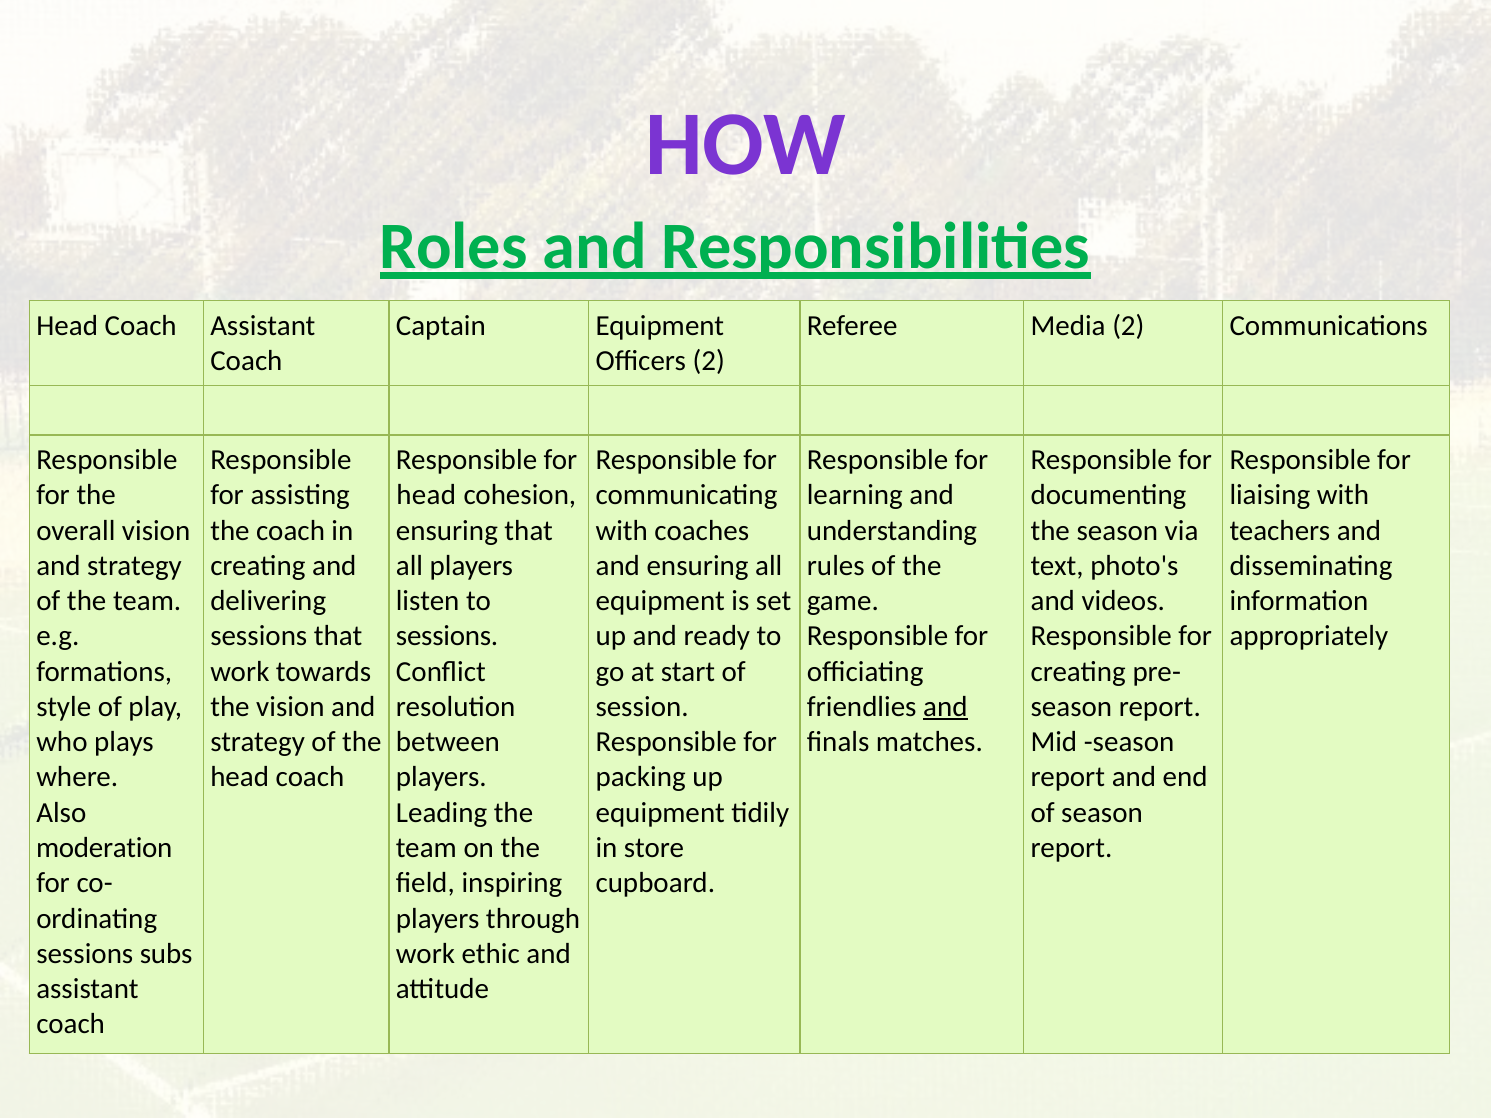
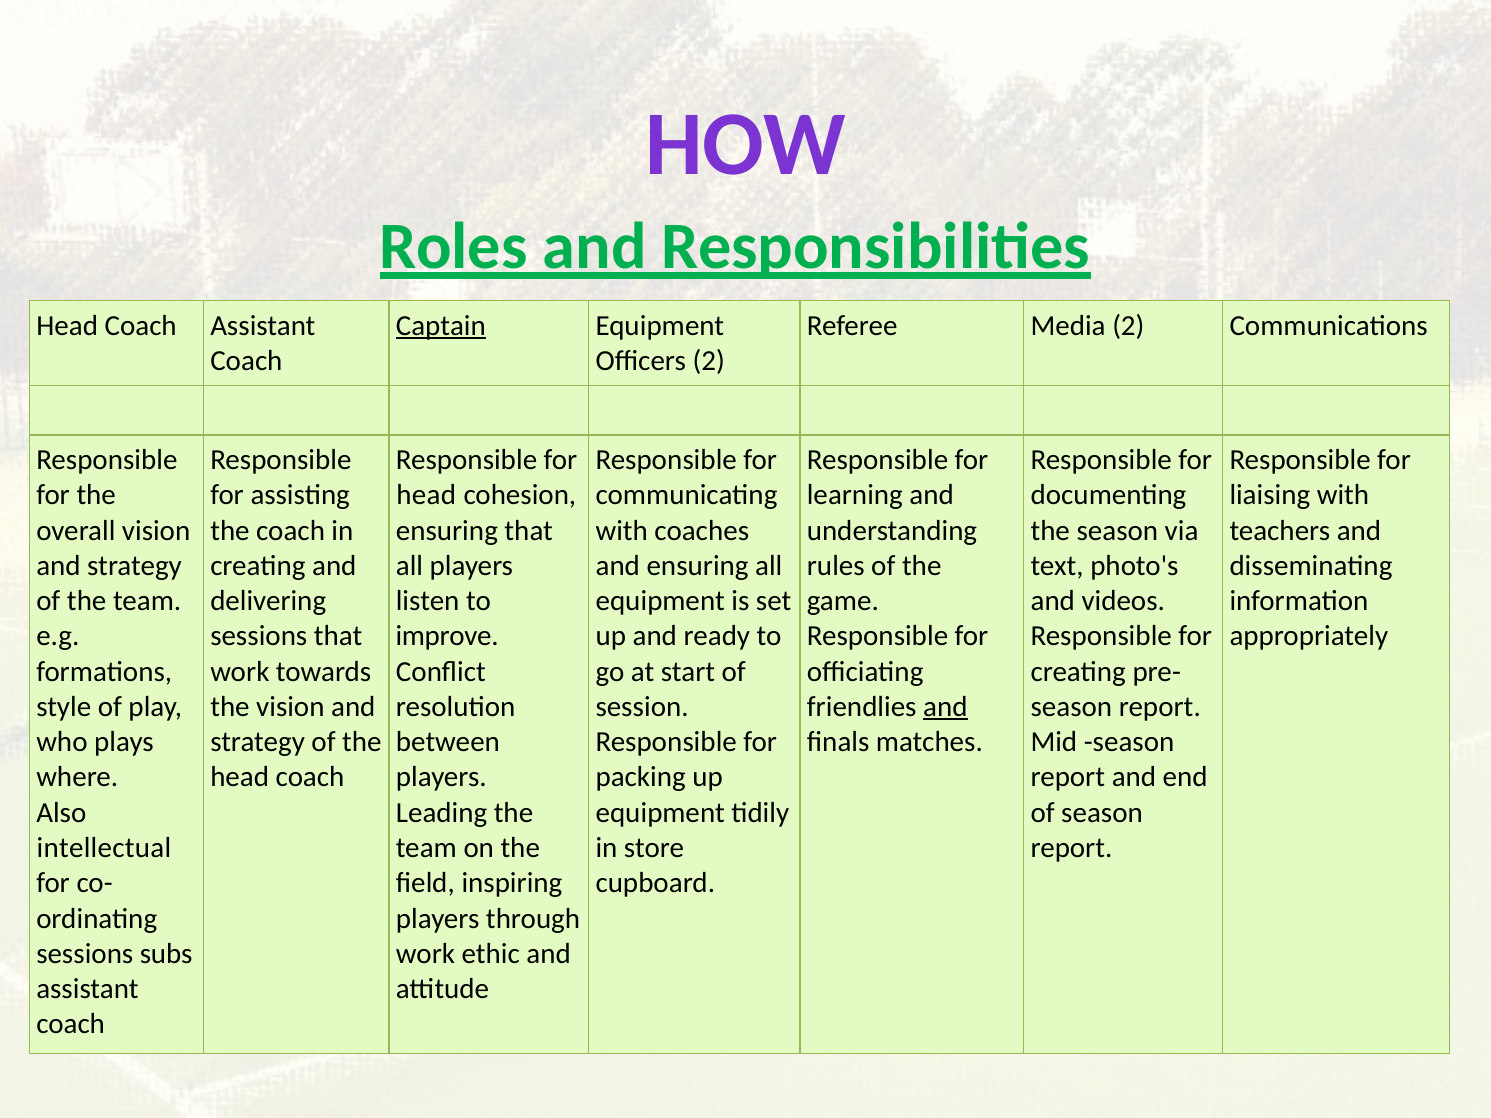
Captain underline: none -> present
sessions at (447, 636): sessions -> improve
moderation: moderation -> intellectual
